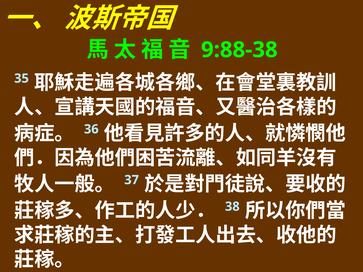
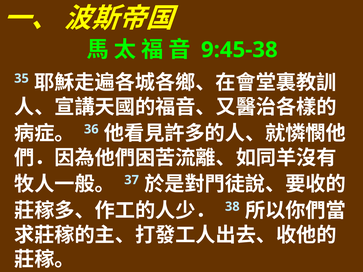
9:88-38: 9:88-38 -> 9:45-38
